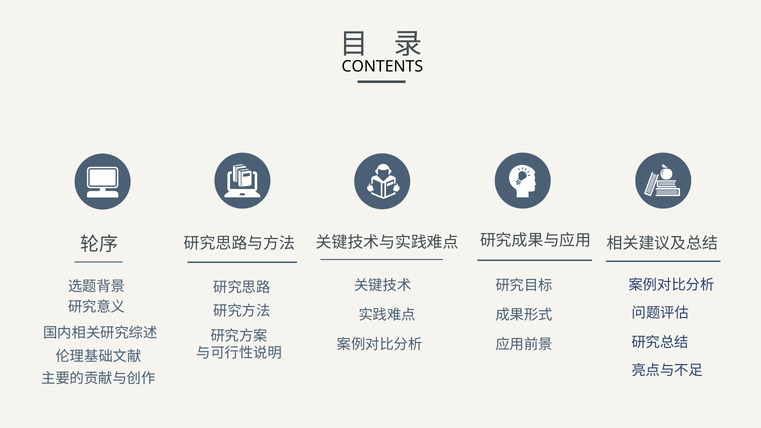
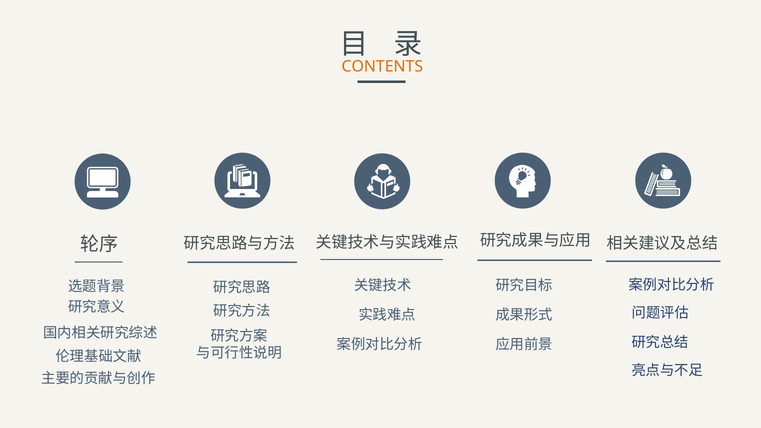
CONTENTS colour: black -> orange
